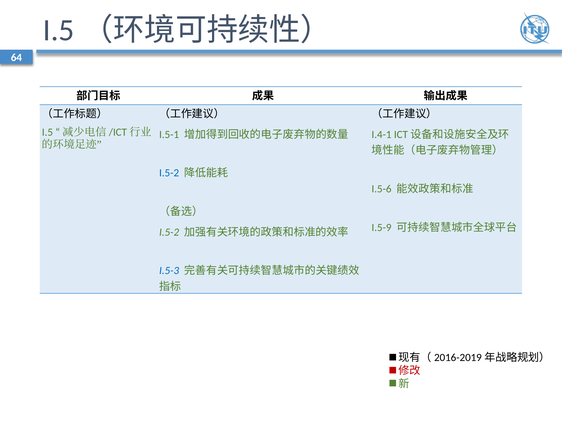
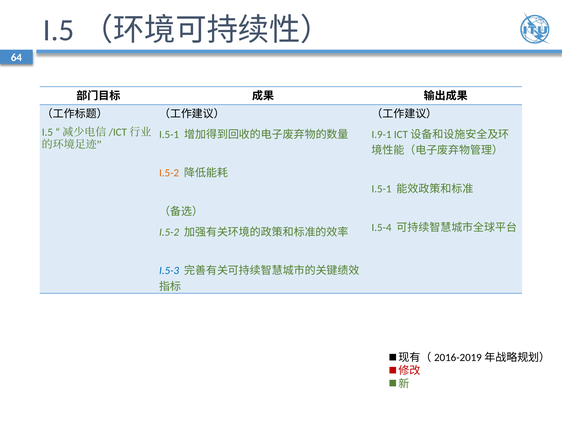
I.4-1: I.4-1 -> I.9-1
I.5-2 at (169, 173) colour: blue -> orange
I.5-6 at (382, 189): I.5-6 -> I.5-1
I.5-9: I.5-9 -> I.5-4
